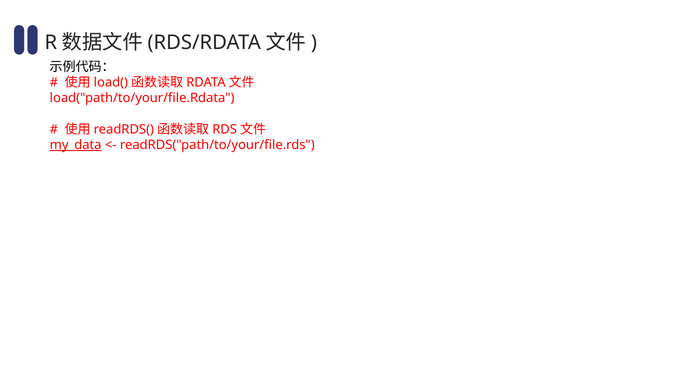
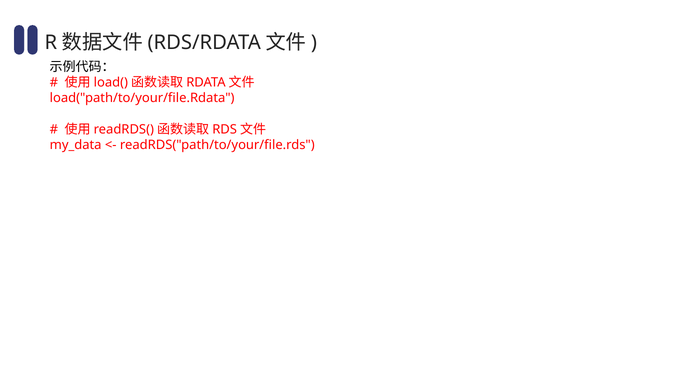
my_data underline: present -> none
